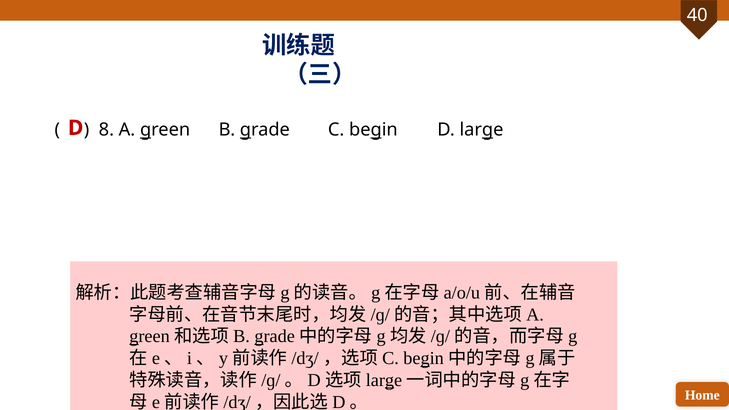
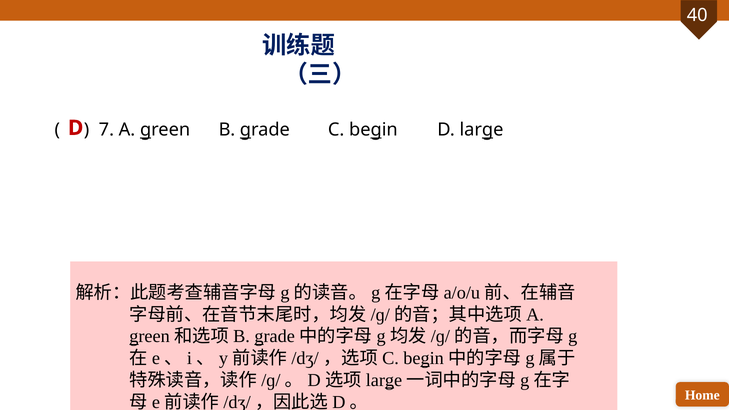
8: 8 -> 7
